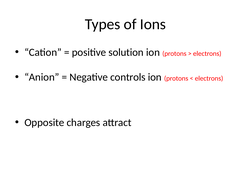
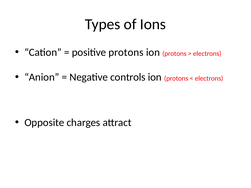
positive solution: solution -> protons
